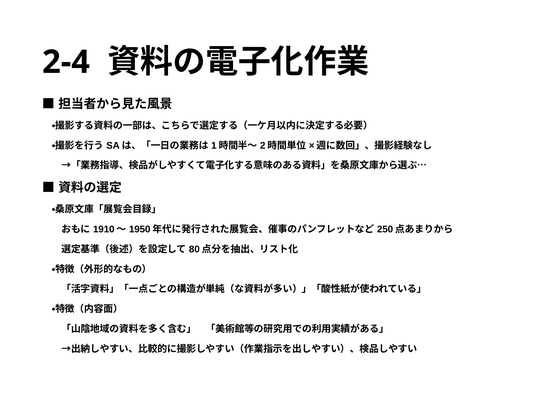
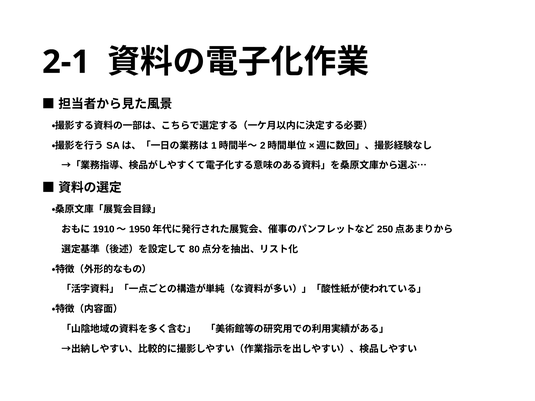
2-4: 2-4 -> 2-1
